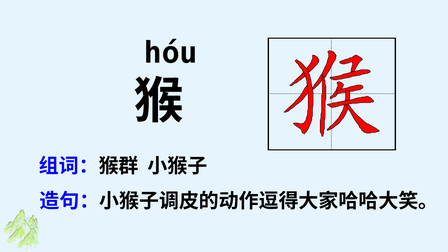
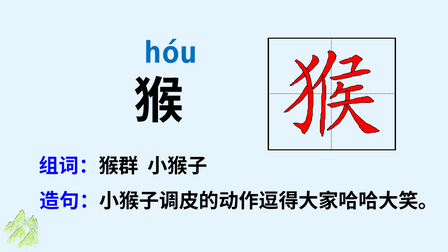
hóu colour: black -> blue
